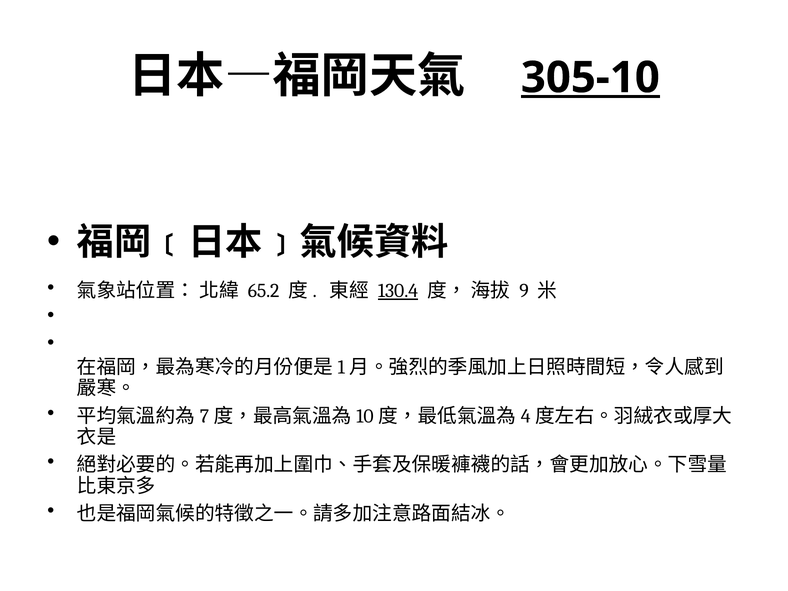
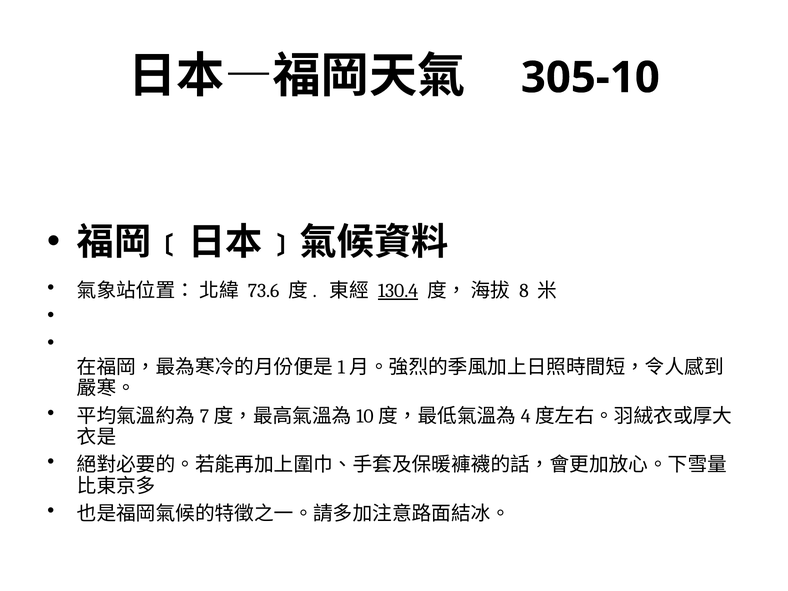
305-10 underline: present -> none
65.2: 65.2 -> 73.6
9: 9 -> 8
